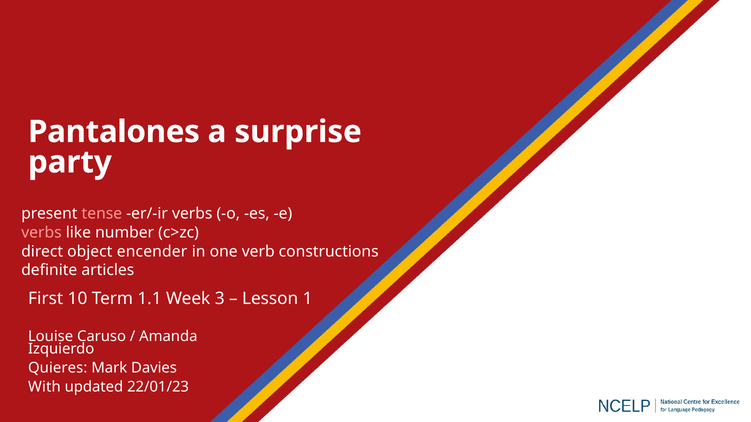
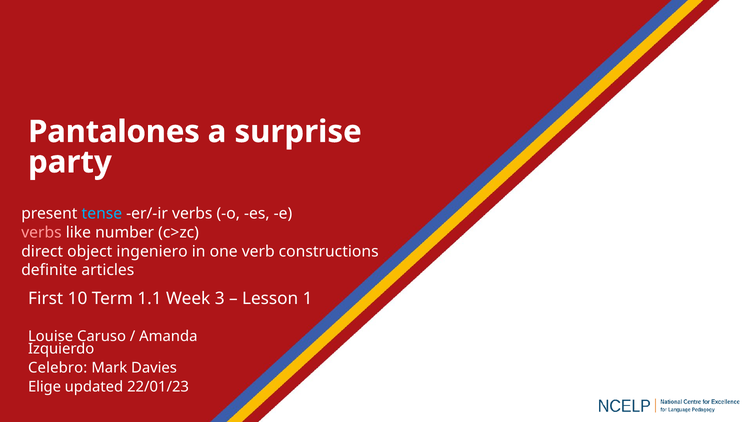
tense colour: pink -> light blue
encender: encender -> ingeniero
Quieres: Quieres -> Celebro
With: With -> Elige
